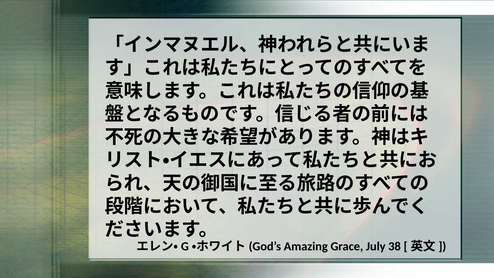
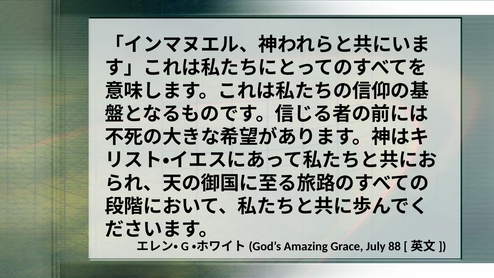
38: 38 -> 88
